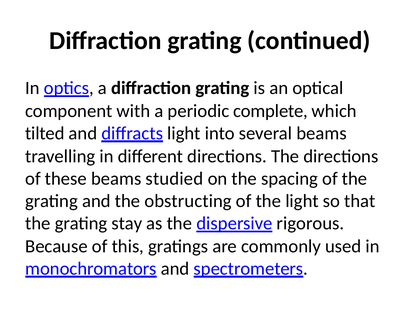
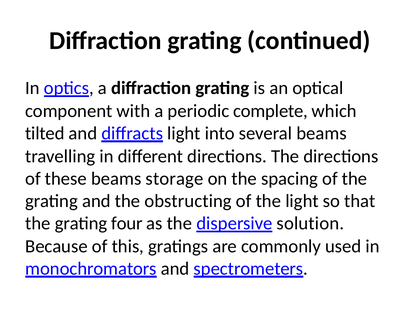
studied: studied -> storage
stay: stay -> four
rigorous: rigorous -> solution
